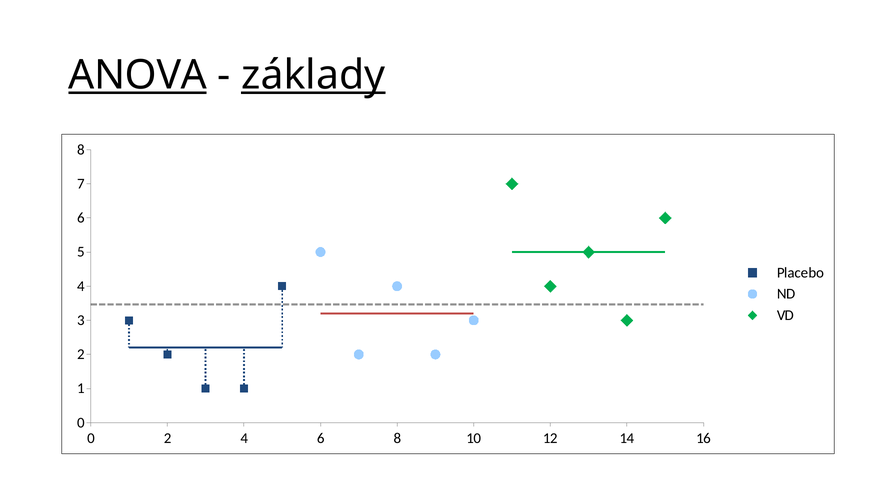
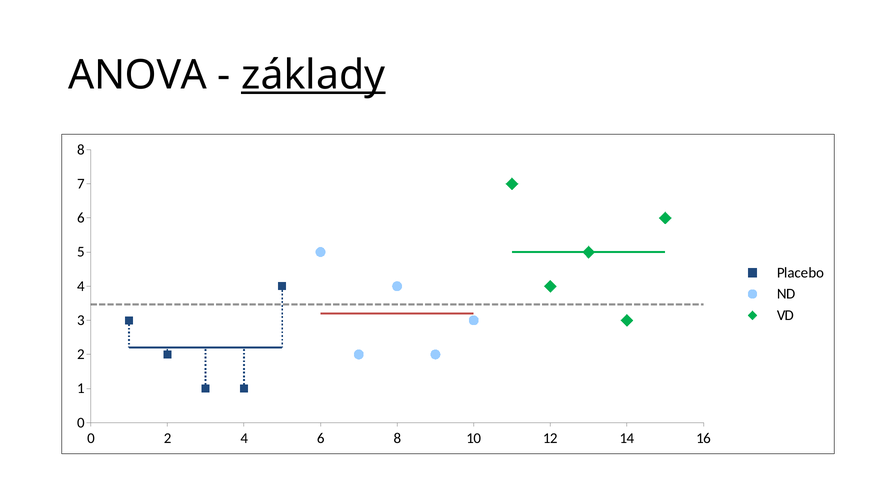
ANOVA underline: present -> none
